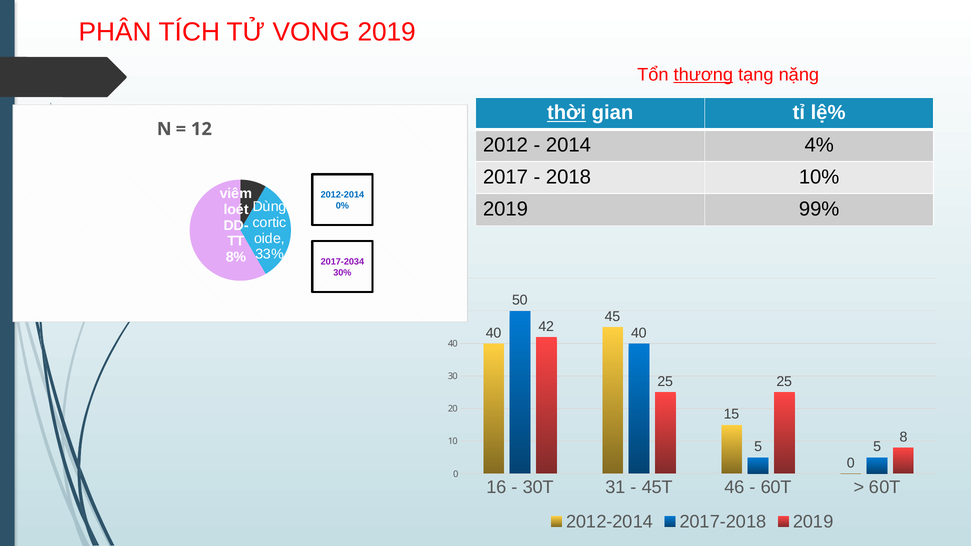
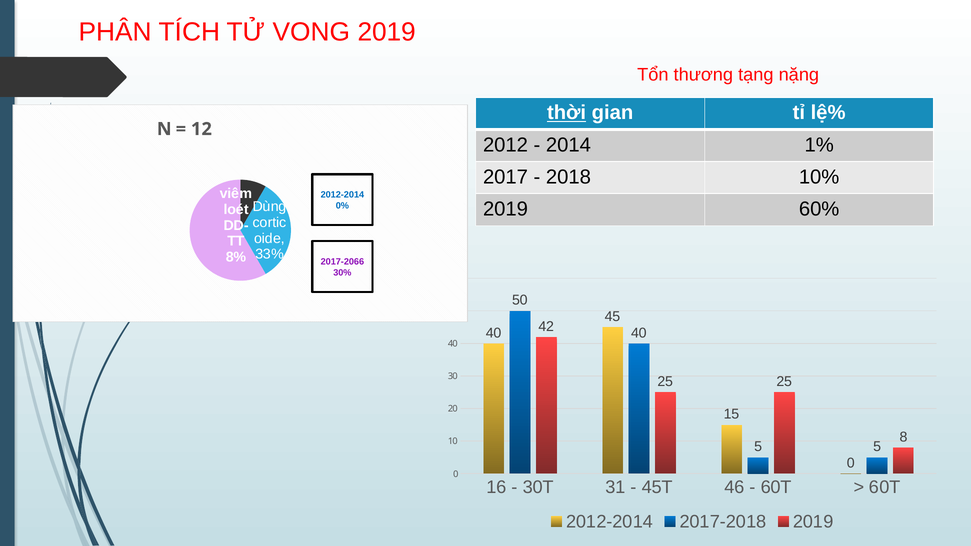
thương underline: present -> none
4%: 4% -> 1%
99%: 99% -> 60%
2017-2034: 2017-2034 -> 2017-2066
